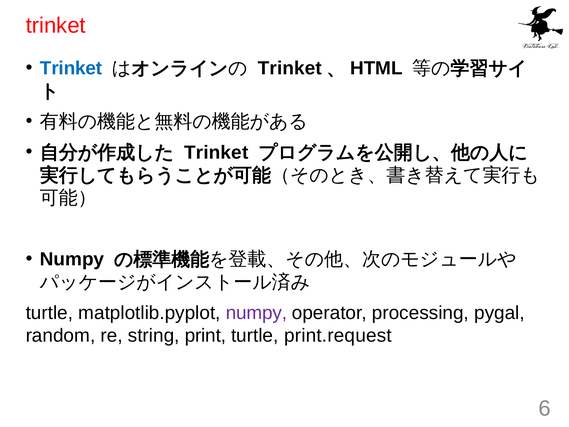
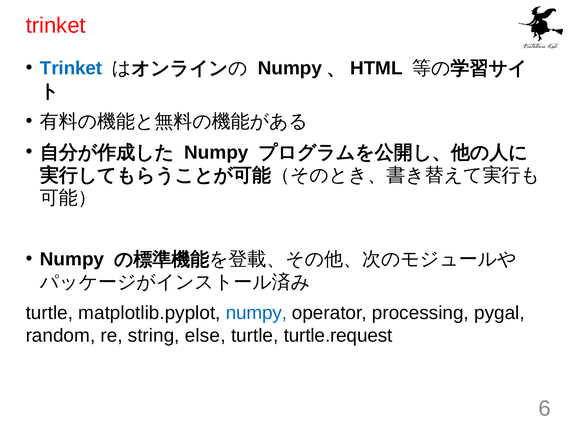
Trinket at (290, 68): Trinket -> Numpy
Trinket at (216, 152): Trinket -> Numpy
numpy at (256, 313) colour: purple -> blue
print: print -> else
print.request: print.request -> turtle.request
